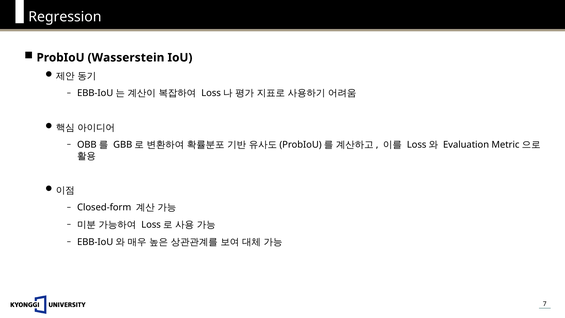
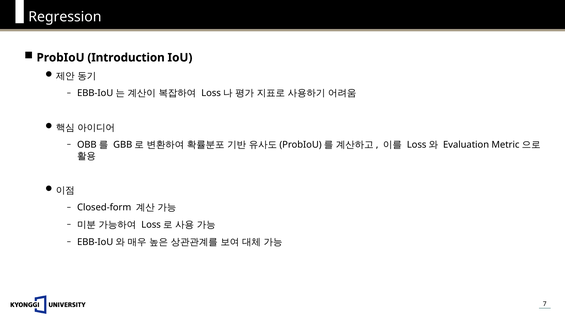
Wasserstein: Wasserstein -> Introduction
